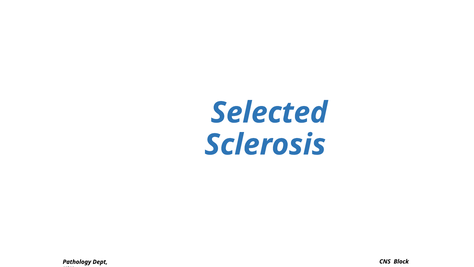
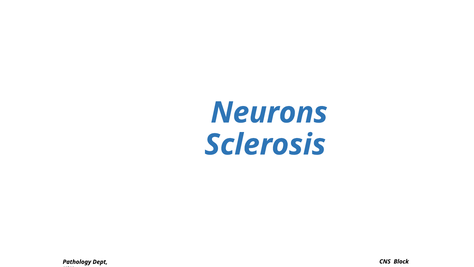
Selected: Selected -> Neurons
